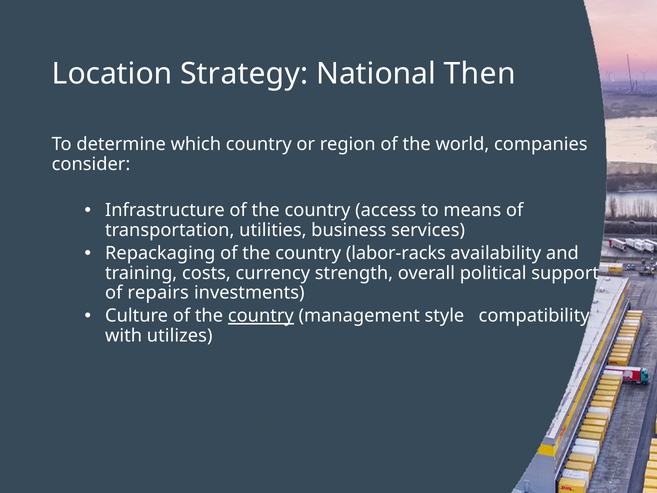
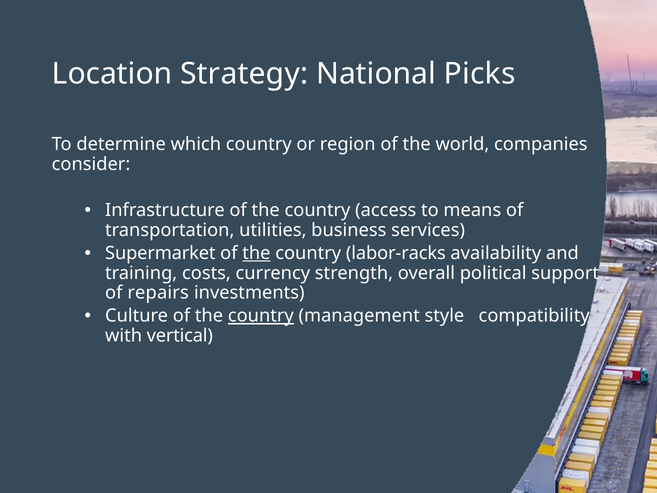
Then: Then -> Picks
Repackaging: Repackaging -> Supermarket
the at (256, 253) underline: none -> present
utilizes: utilizes -> vertical
